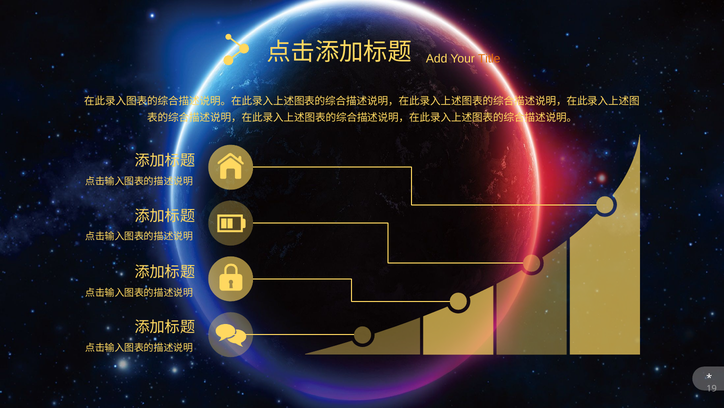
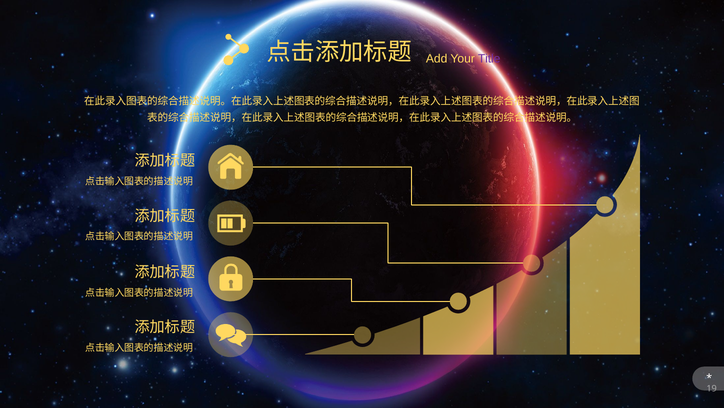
Title colour: orange -> purple
